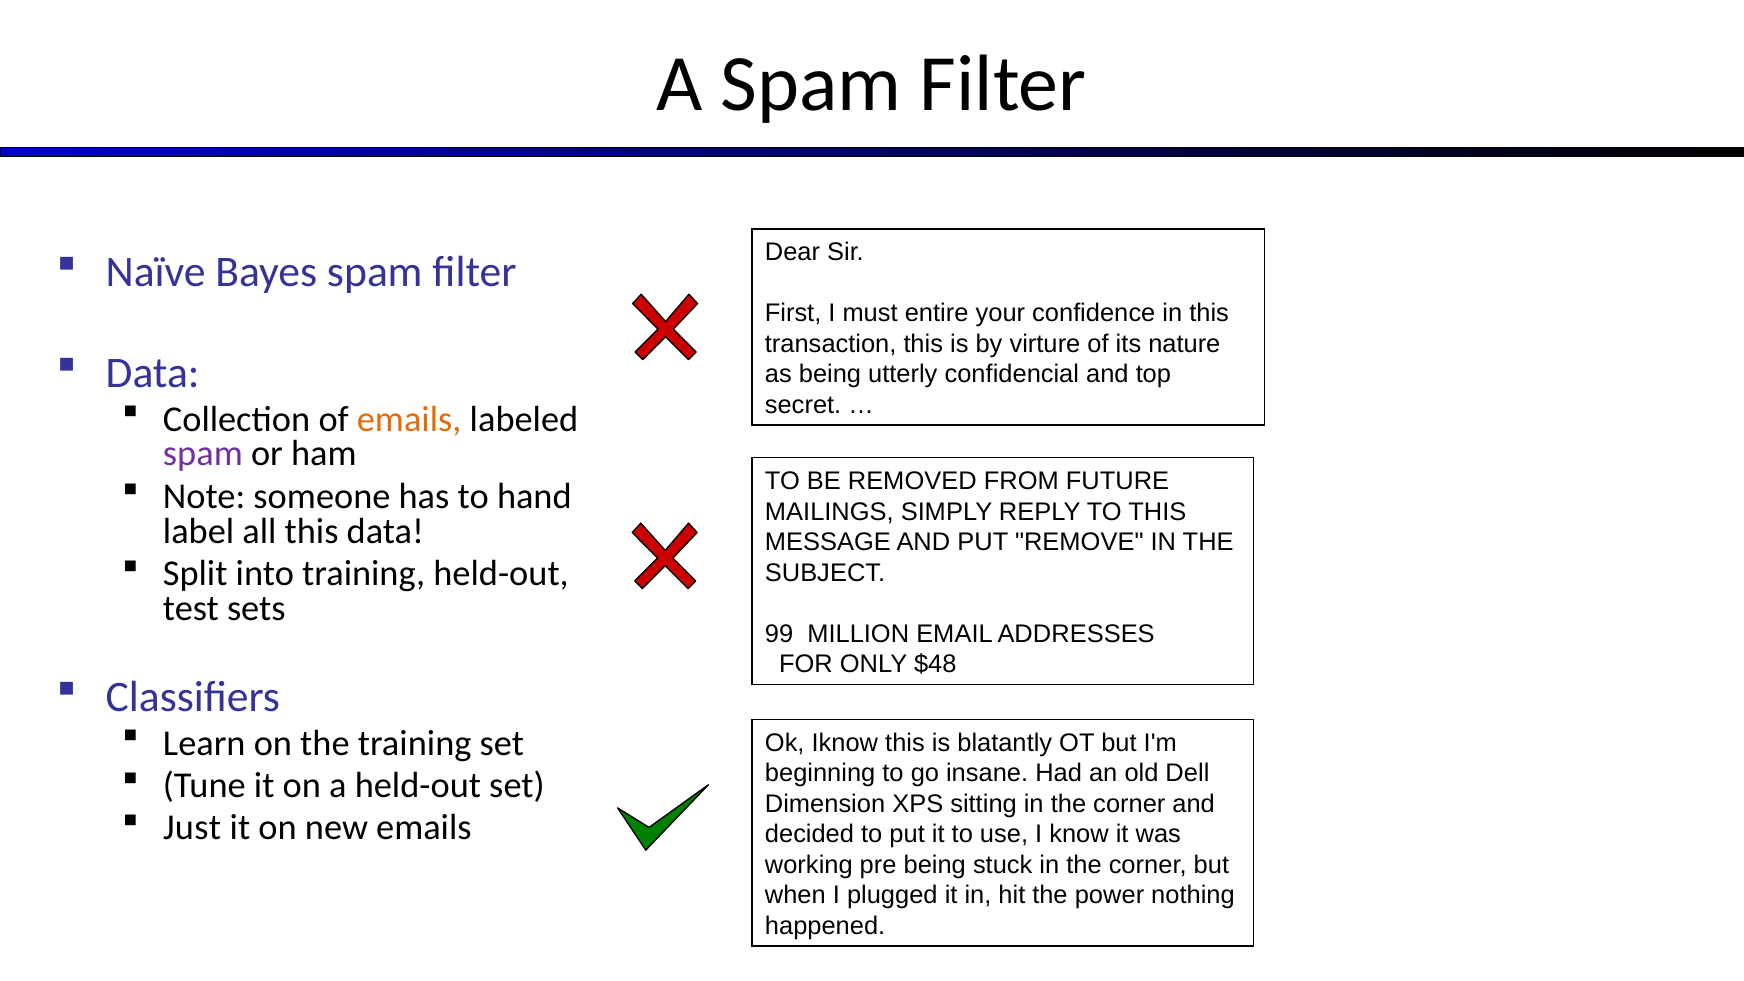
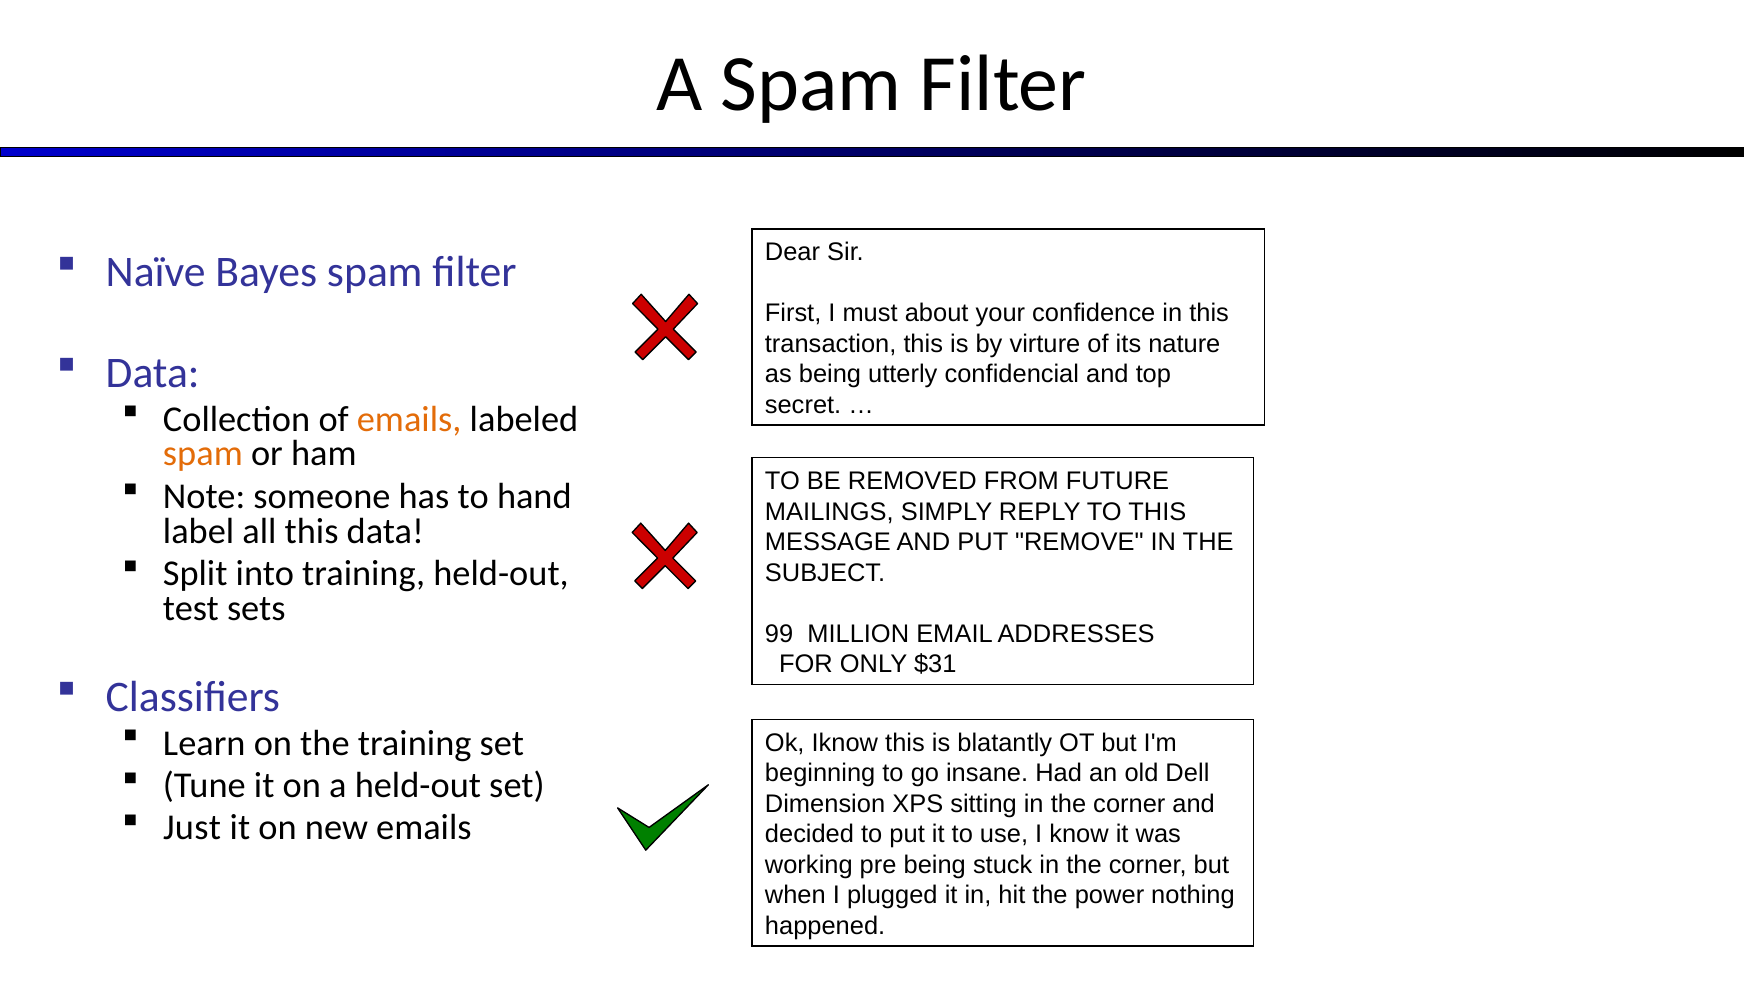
entire: entire -> about
spam at (203, 454) colour: purple -> orange
$48: $48 -> $31
